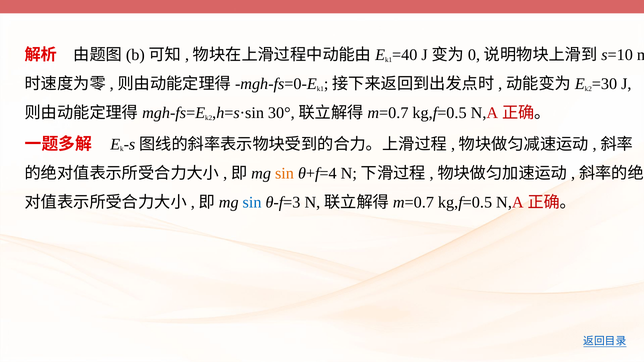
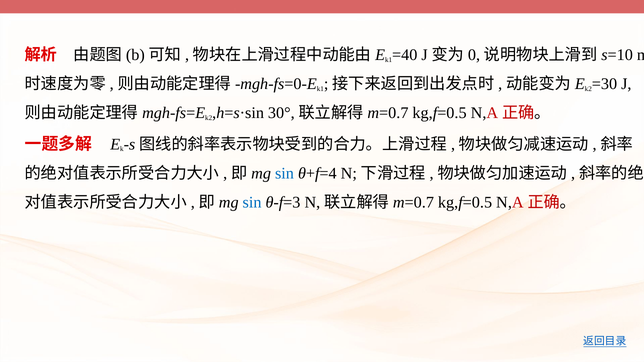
sin at (284, 174) colour: orange -> blue
